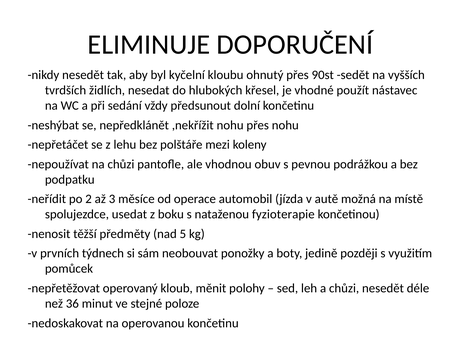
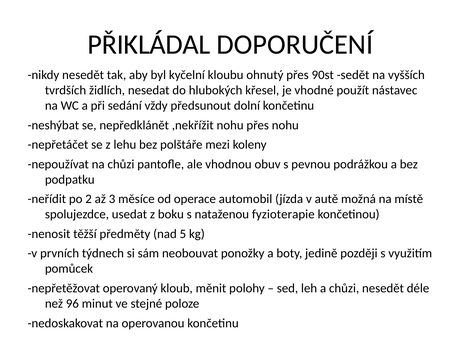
ELIMINUJE: ELIMINUJE -> PŘIKLÁDAL
36: 36 -> 96
